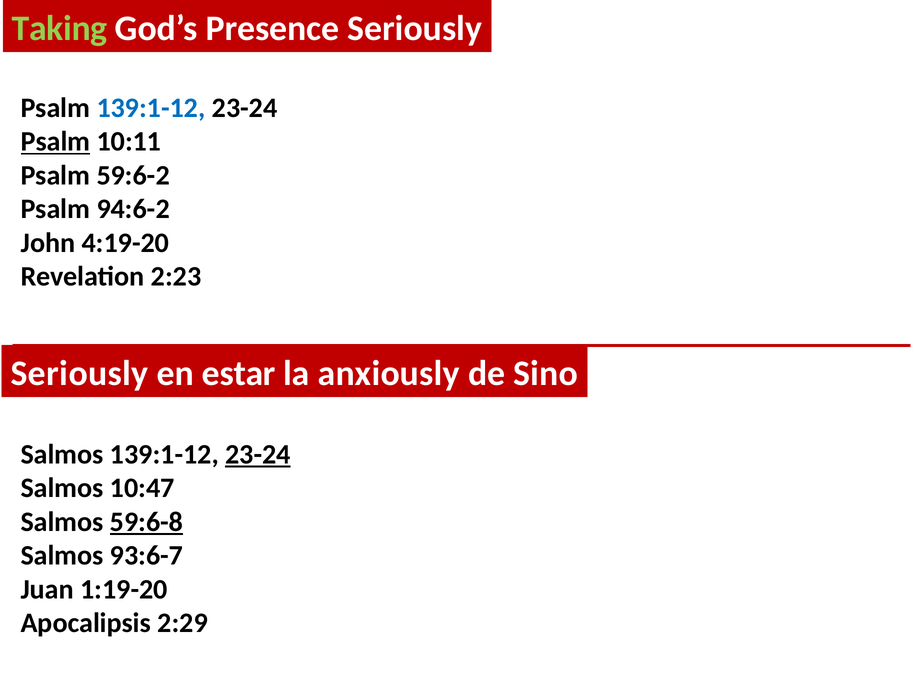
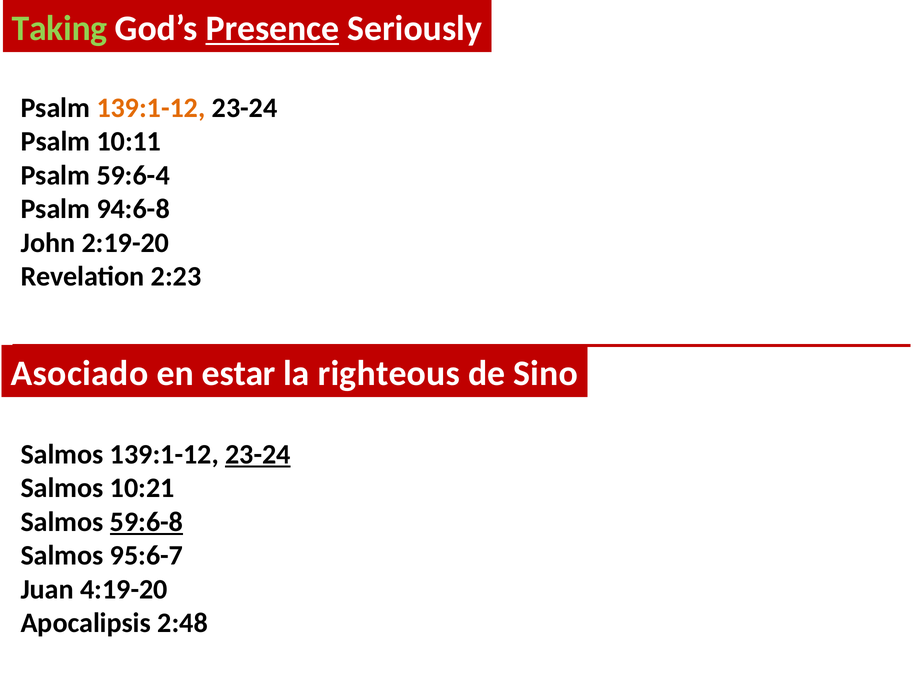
Presence underline: none -> present
139:1-12 at (151, 108) colour: blue -> orange
Psalm at (56, 142) underline: present -> none
59:6-2: 59:6-2 -> 59:6-4
94:6-2: 94:6-2 -> 94:6-8
4:19-20: 4:19-20 -> 2:19-20
Seriously at (80, 373): Seriously -> Asociado
anxiously: anxiously -> righteous
10:47: 10:47 -> 10:21
93:6-7: 93:6-7 -> 95:6-7
1:19-20: 1:19-20 -> 4:19-20
2:29: 2:29 -> 2:48
